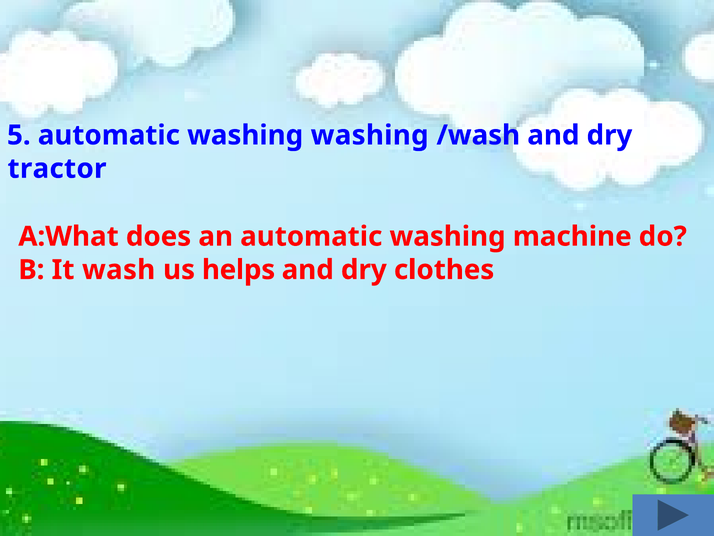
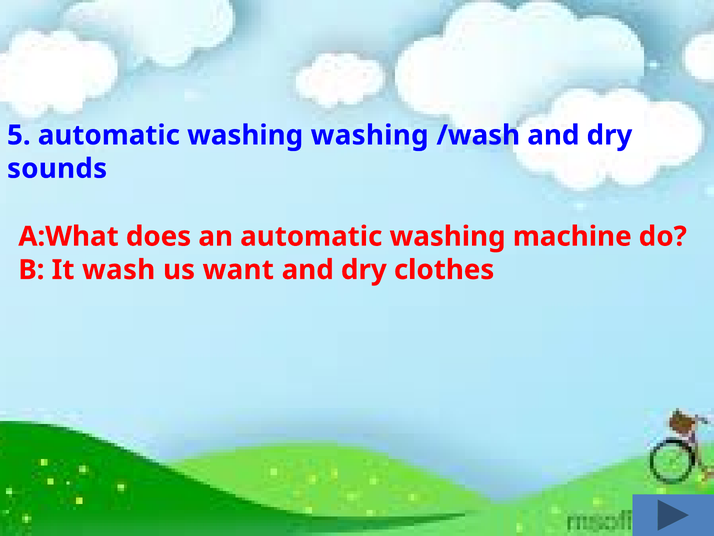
tractor: tractor -> sounds
helps: helps -> want
